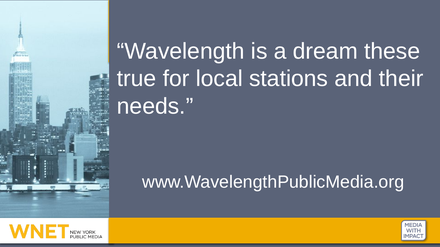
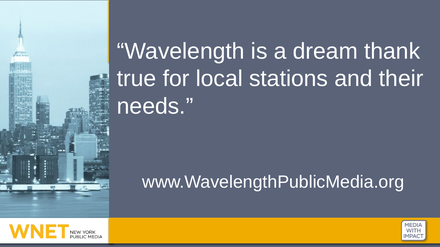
these: these -> thank
